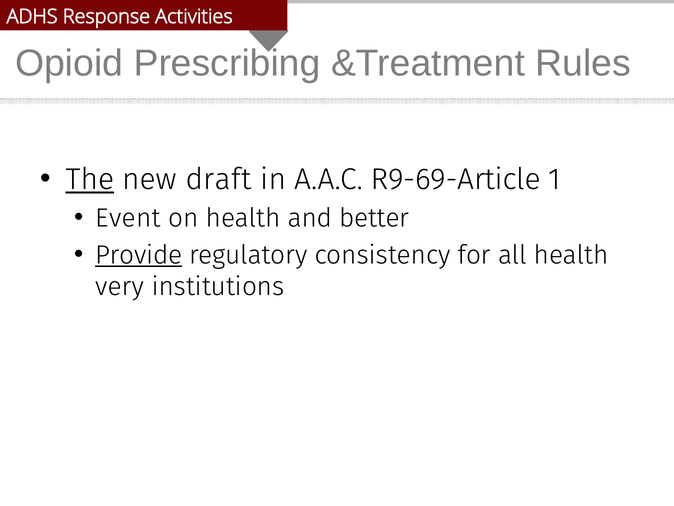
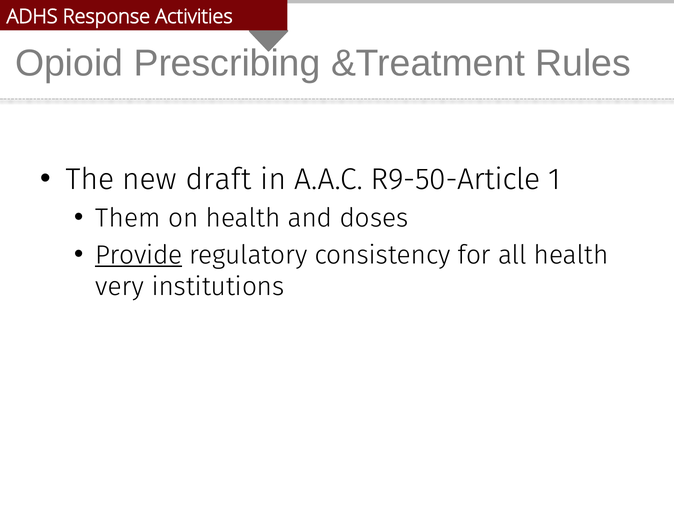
The underline: present -> none
R9-69-Article: R9-69-Article -> R9-50-Article
Event: Event -> Them
better: better -> doses
